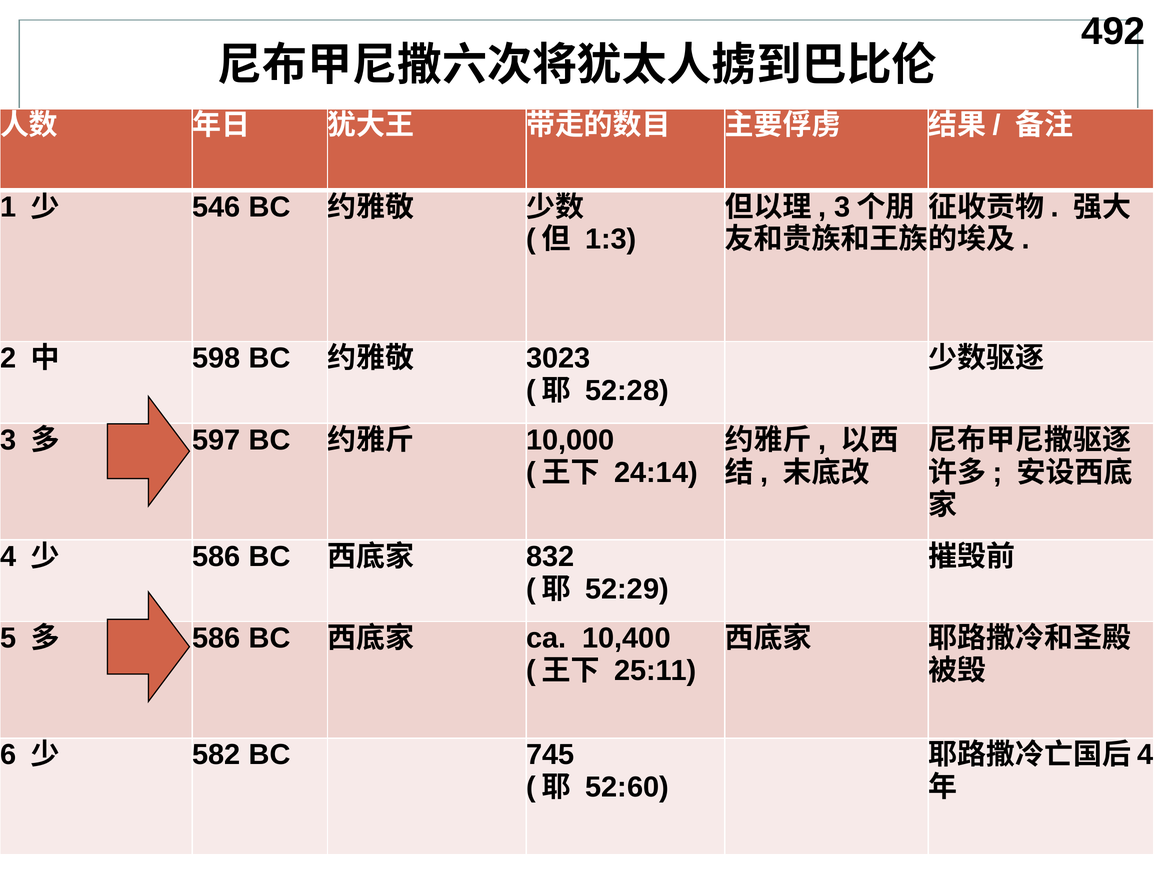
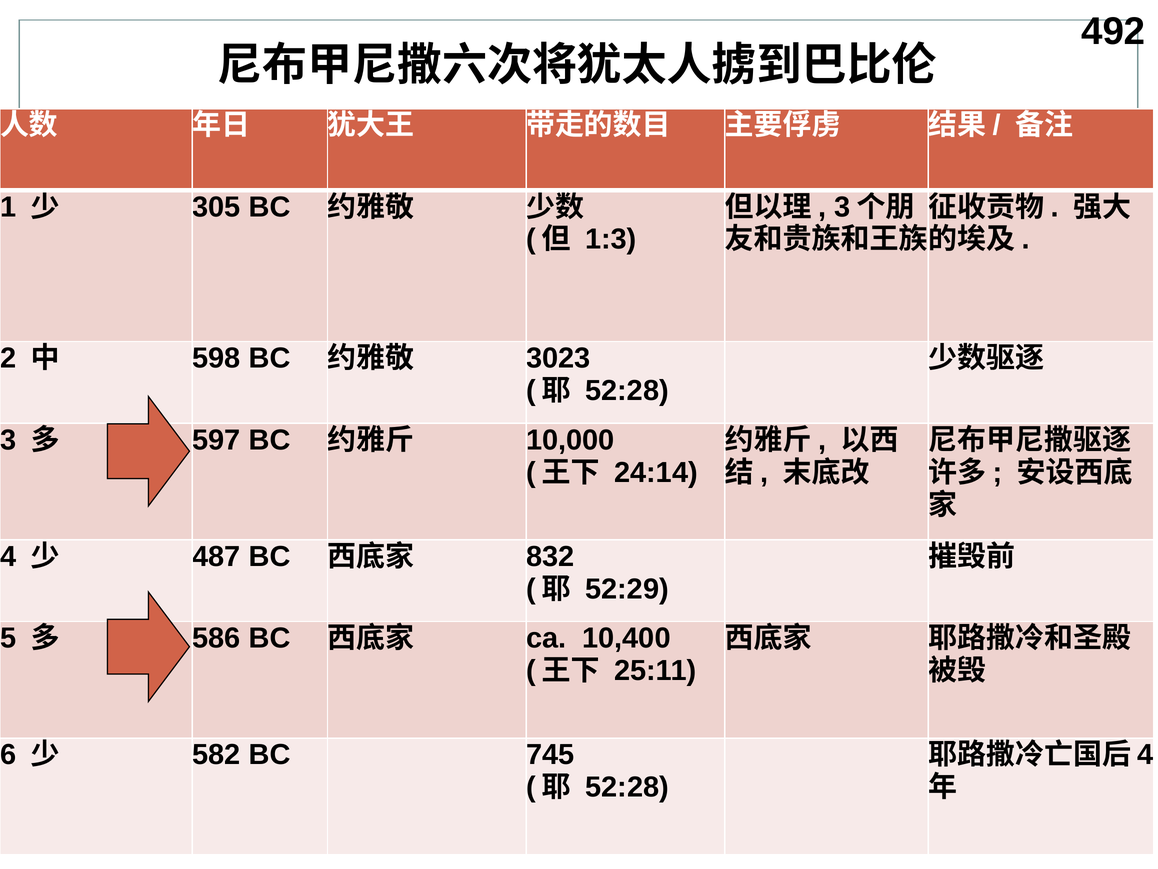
546: 546 -> 305
586 at (216, 556): 586 -> 487
52:60 at (627, 787): 52:60 -> 52:28
